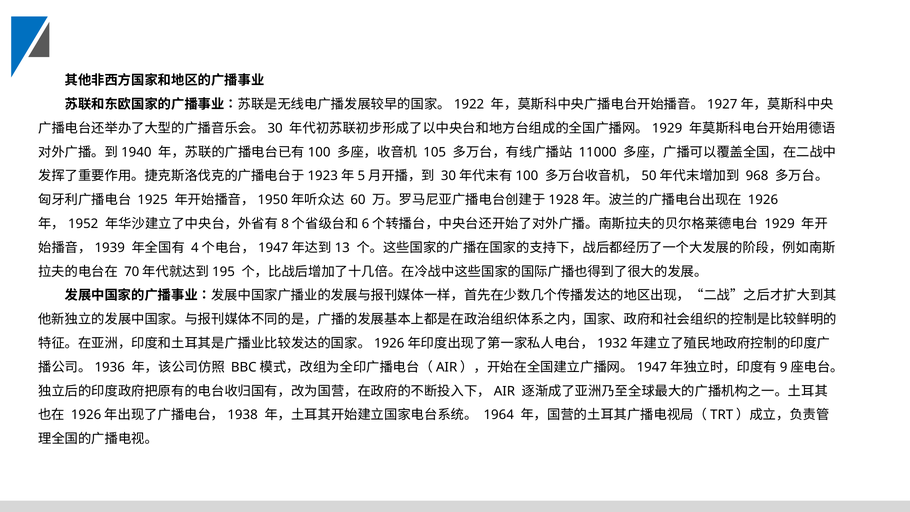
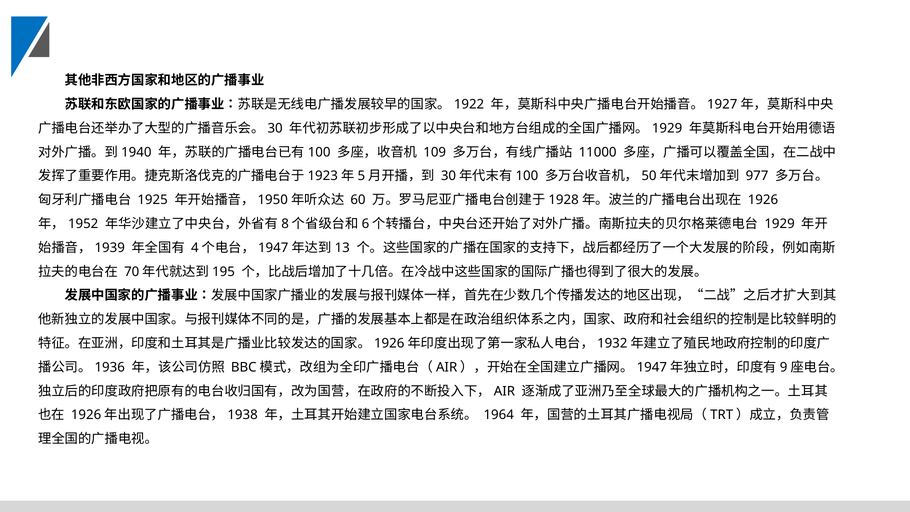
105: 105 -> 109
968: 968 -> 977
